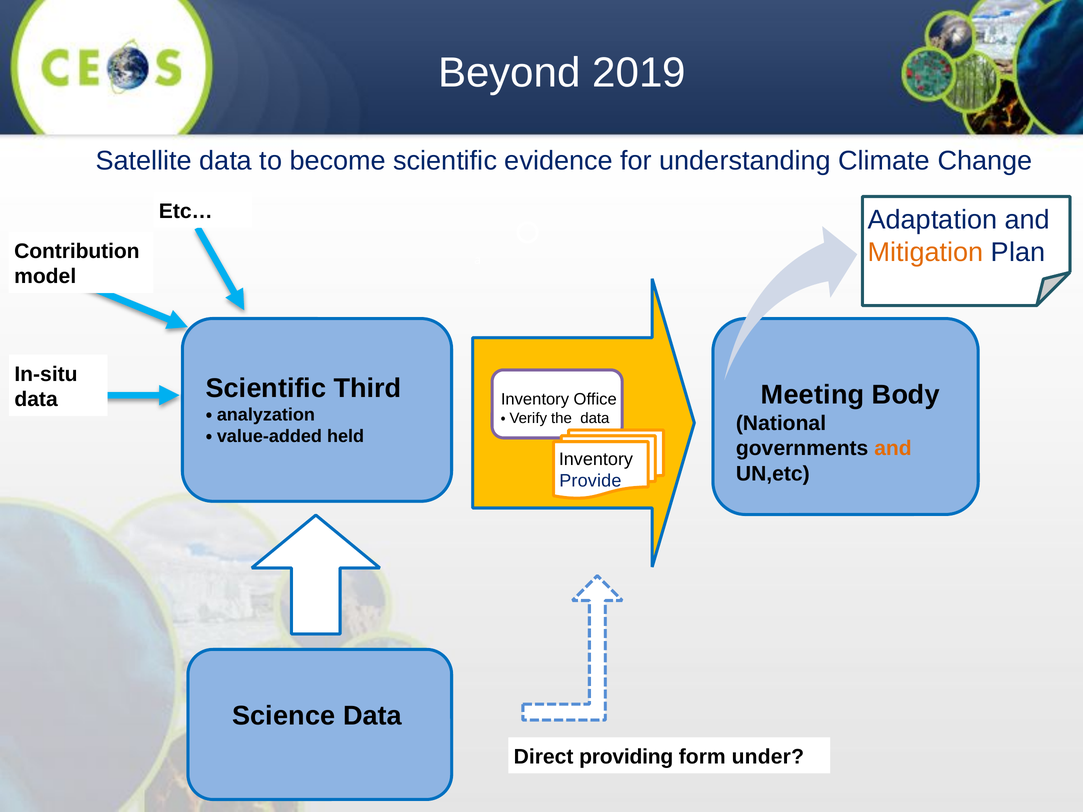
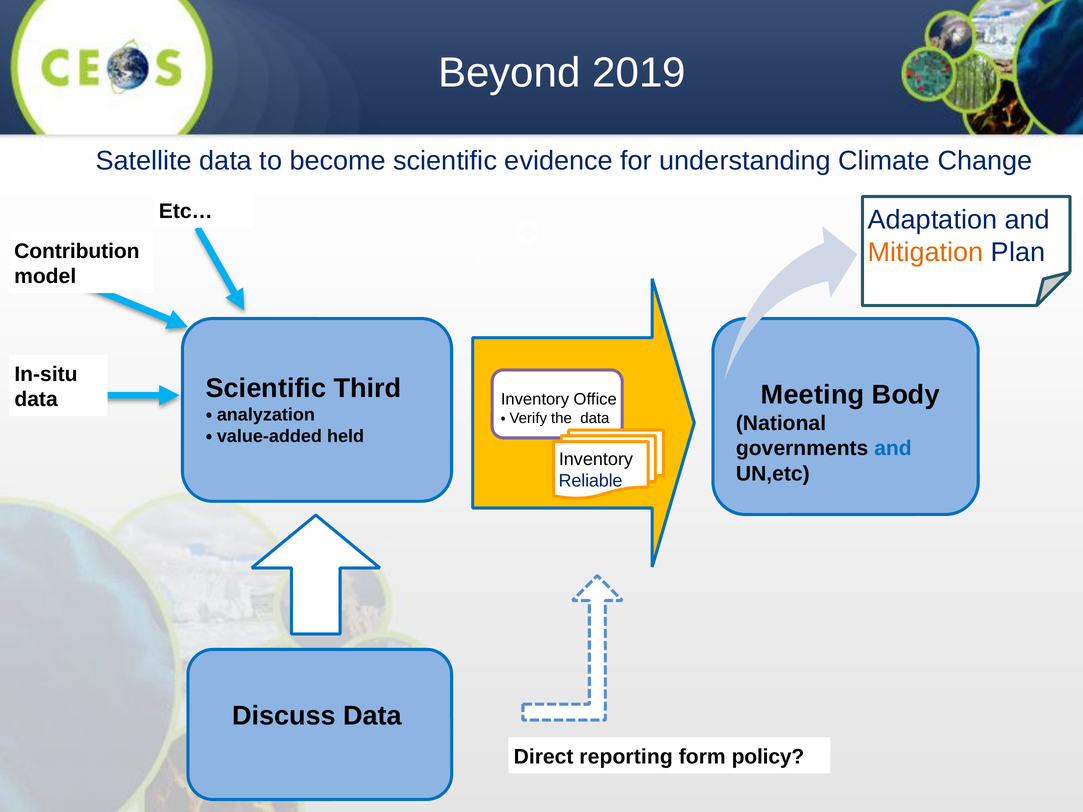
and at (893, 449) colour: orange -> blue
Provide: Provide -> Reliable
Science: Science -> Discuss
providing: providing -> reporting
under: under -> policy
